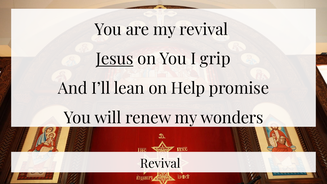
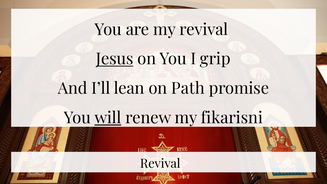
Help: Help -> Path
will underline: none -> present
wonders: wonders -> fikarisni
